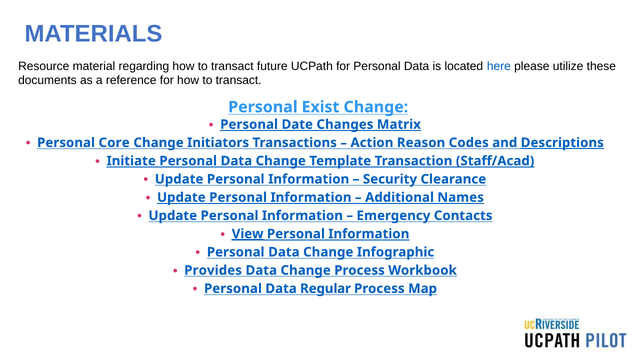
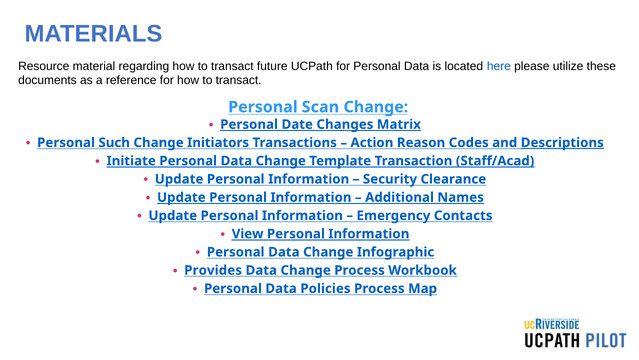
Exist: Exist -> Scan
Core: Core -> Such
View underline: present -> none
Regular: Regular -> Policies
